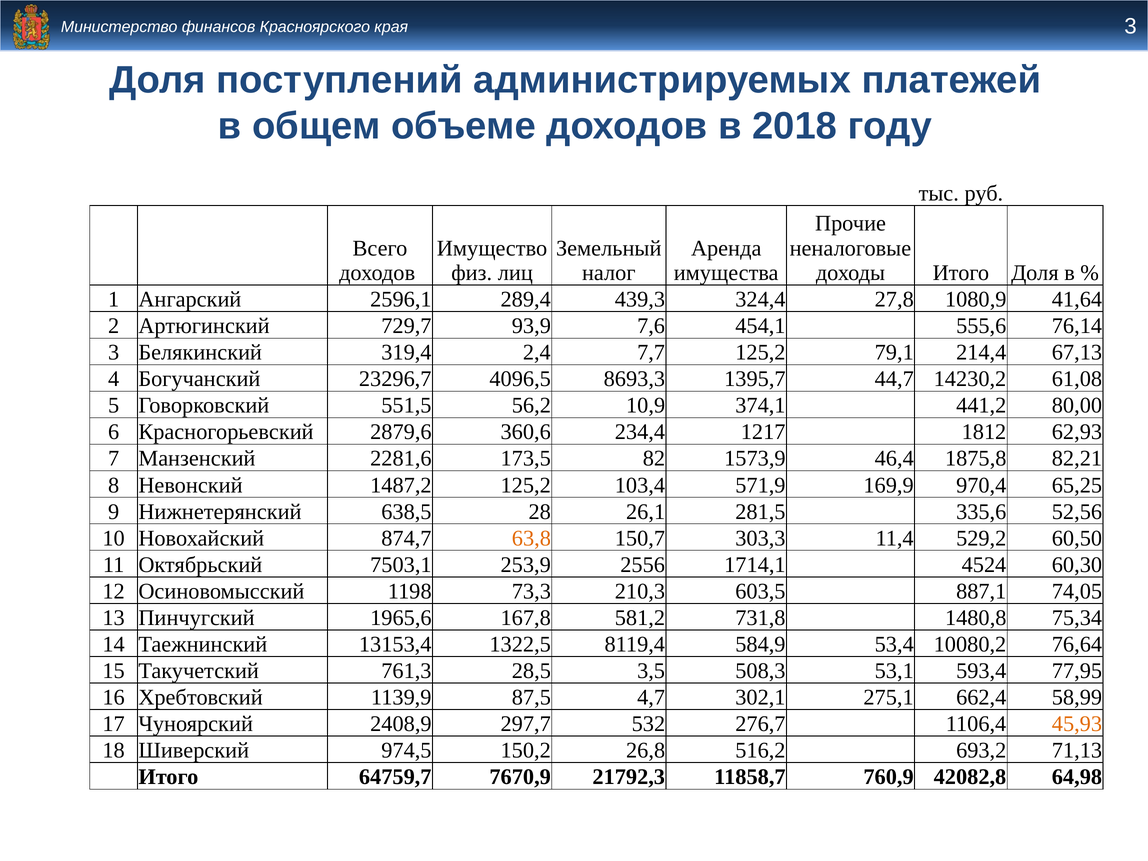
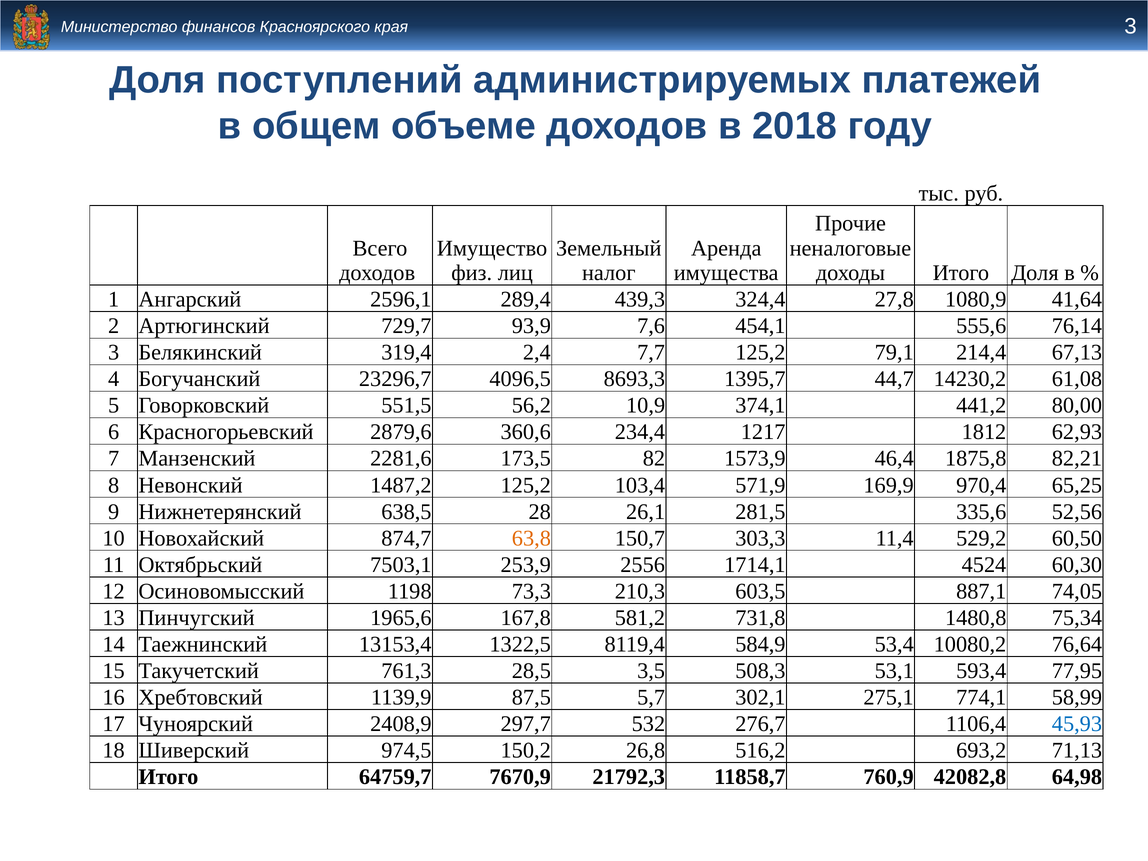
4,7: 4,7 -> 5,7
662,4: 662,4 -> 774,1
45,93 colour: orange -> blue
